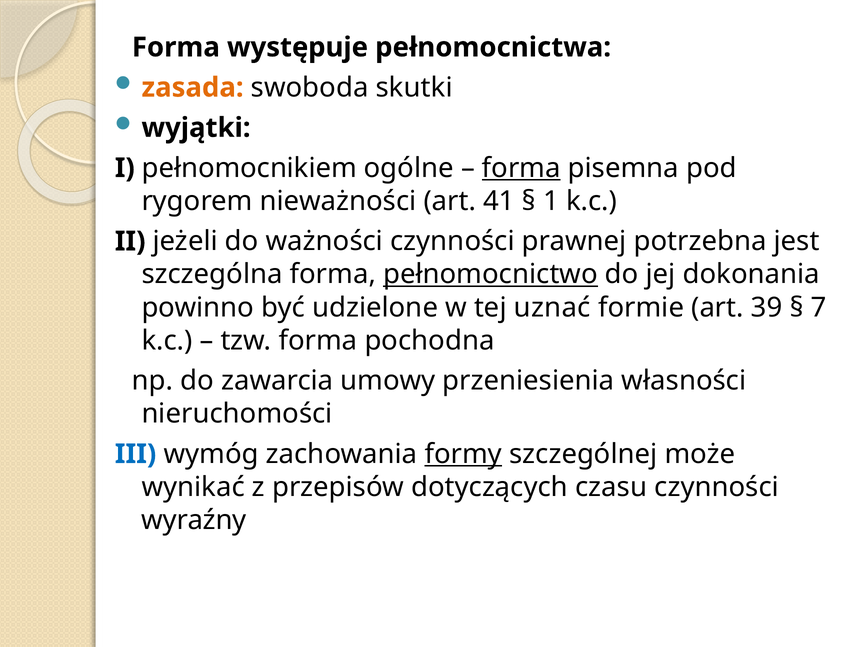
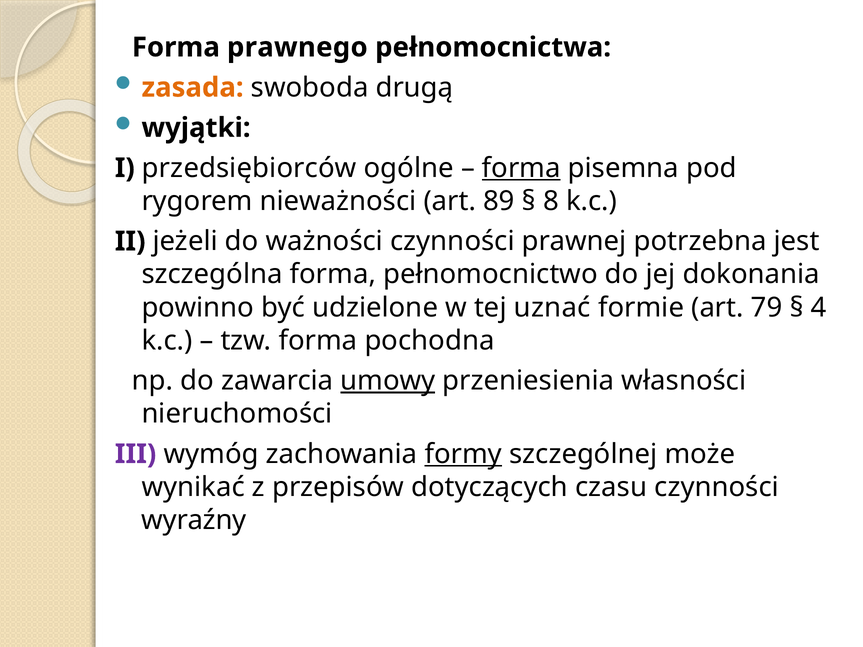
występuje: występuje -> prawnego
skutki: skutki -> drugą
pełnomocnikiem: pełnomocnikiem -> przedsiębiorców
41: 41 -> 89
1: 1 -> 8
pełnomocnictwo underline: present -> none
39: 39 -> 79
7: 7 -> 4
umowy underline: none -> present
III colour: blue -> purple
